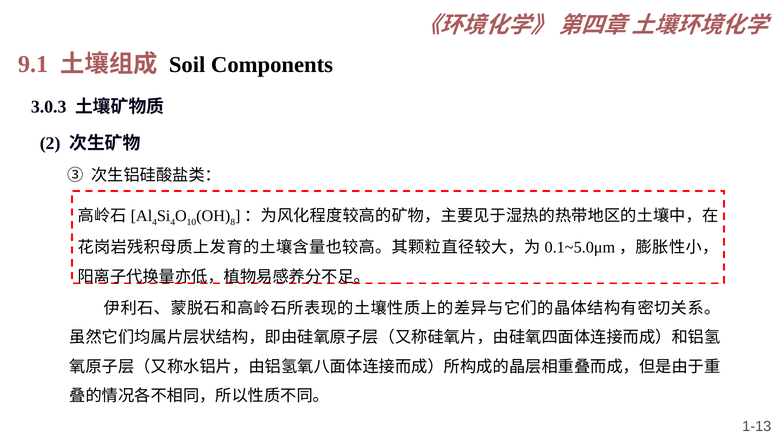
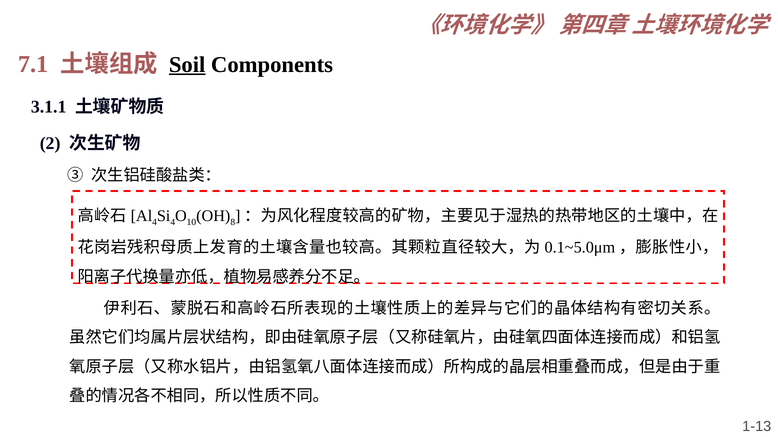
9.1: 9.1 -> 7.1
Soil underline: none -> present
3.0.3: 3.0.3 -> 3.1.1
